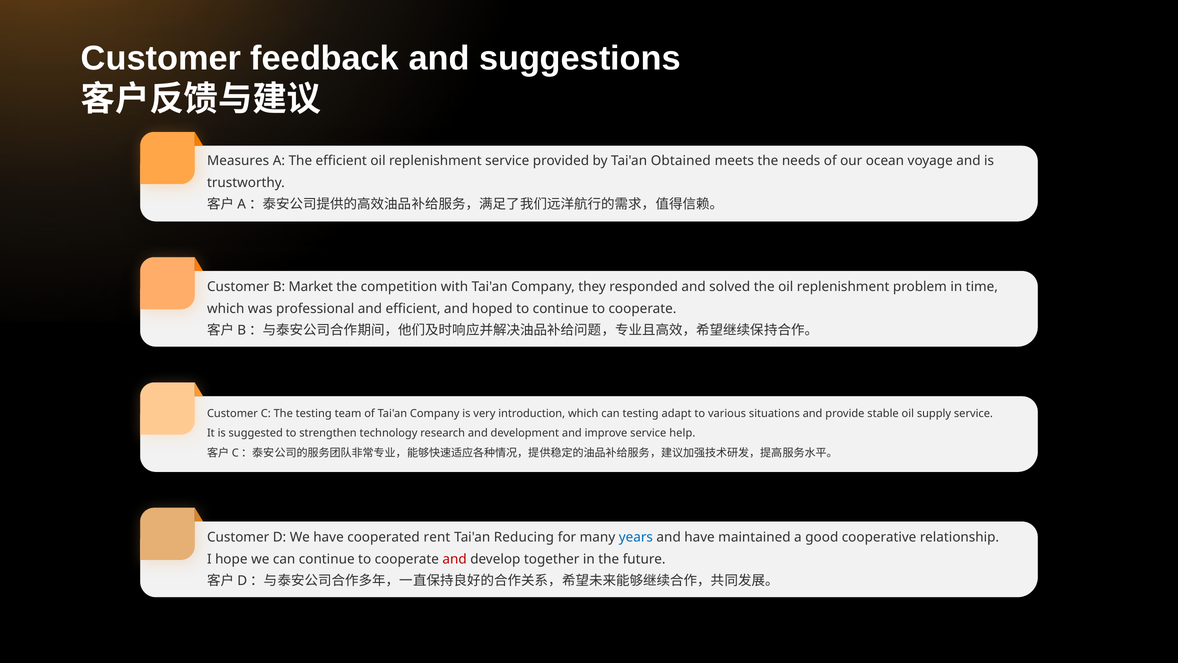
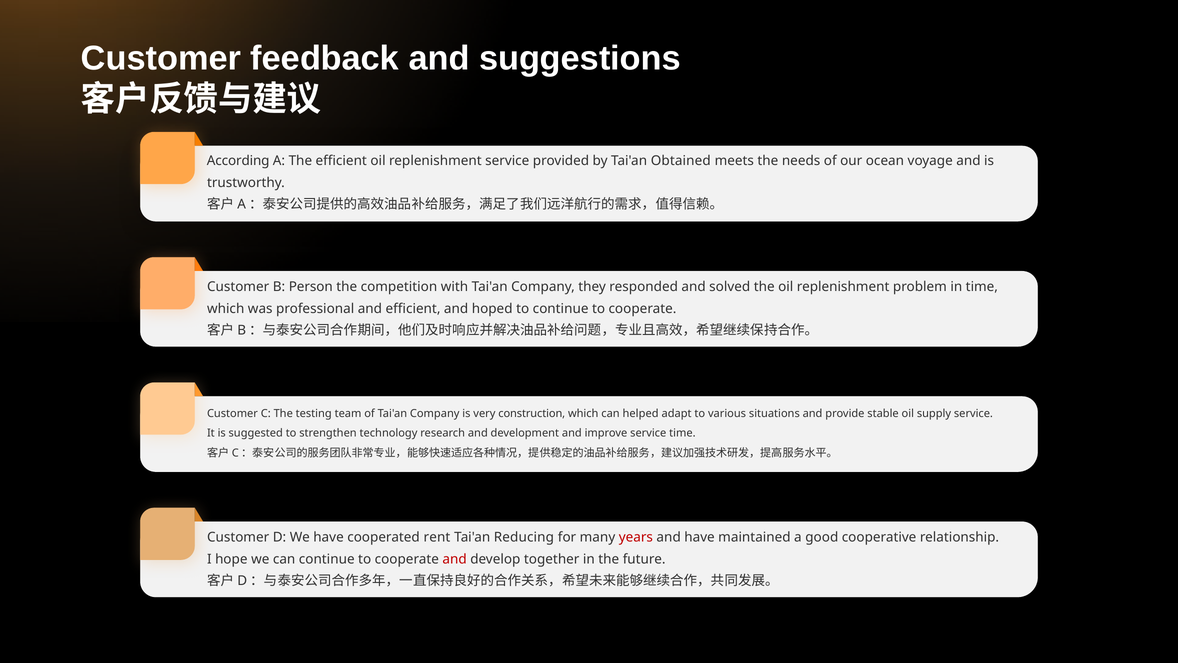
Measures: Measures -> According
Market: Market -> Person
introduction: introduction -> construction
can testing: testing -> helped
service help: help -> time
years colour: blue -> red
